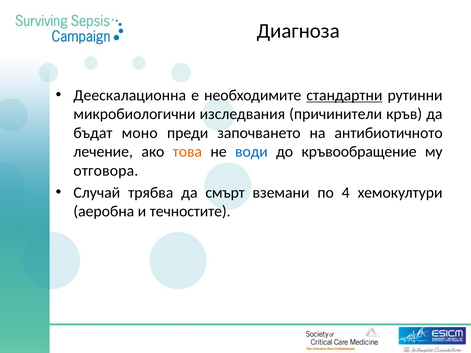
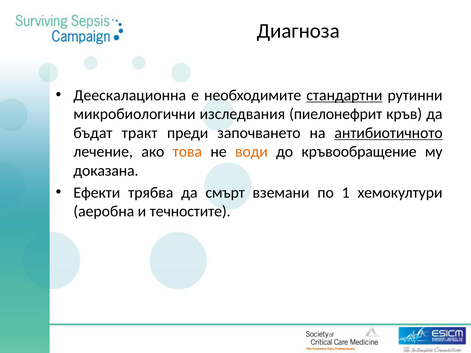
причинители: причинители -> пиелонефрит
моно: моно -> тракт
антибиотичното underline: none -> present
води colour: blue -> orange
отговора: отговора -> доказана
Случай: Случай -> Ефекти
4: 4 -> 1
